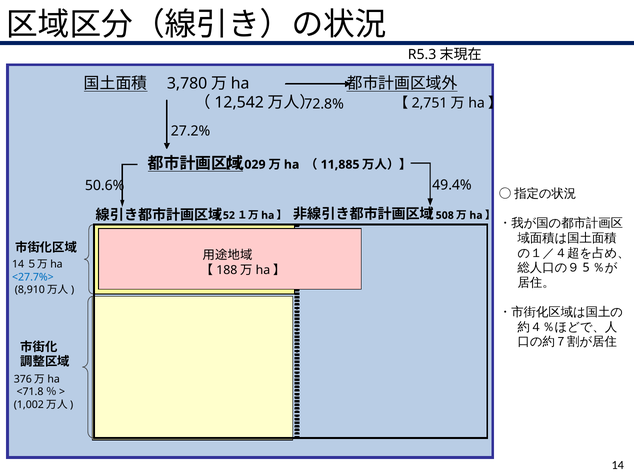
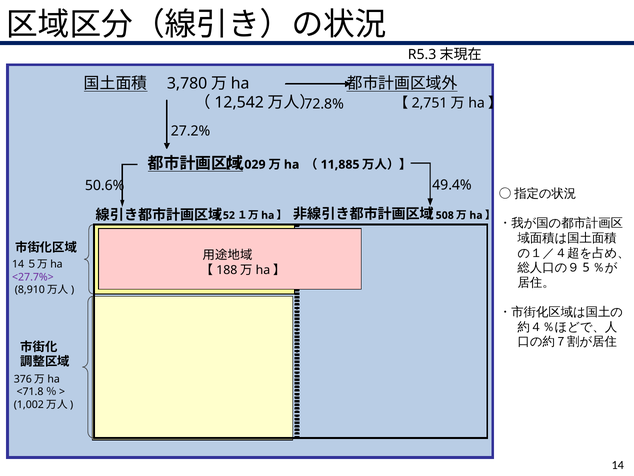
<27.7%> colour: blue -> purple
